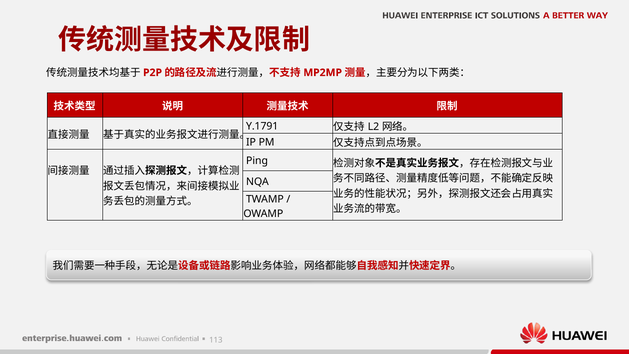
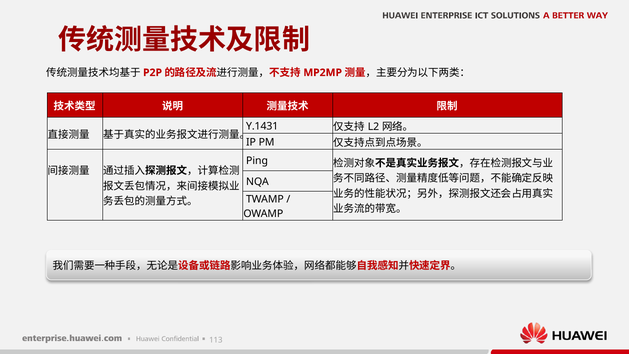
Y.1791: Y.1791 -> Y.1431
